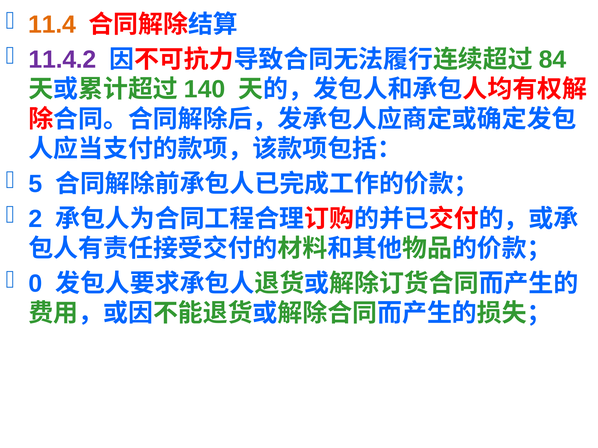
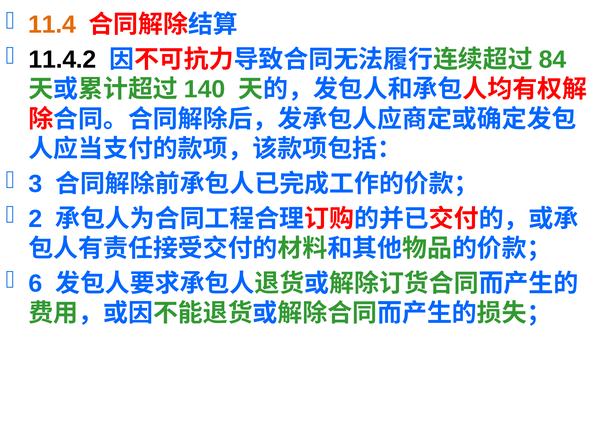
11.4.2 colour: purple -> black
5: 5 -> 3
0: 0 -> 6
